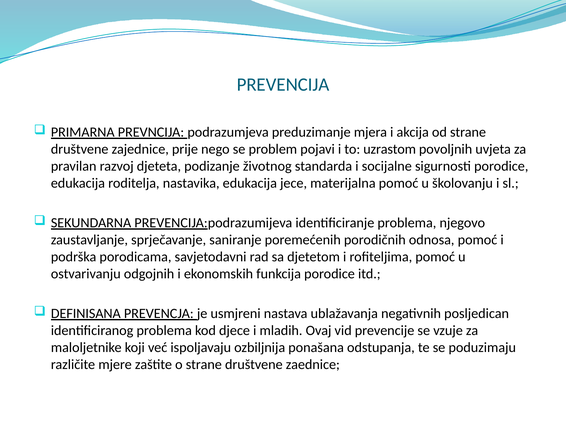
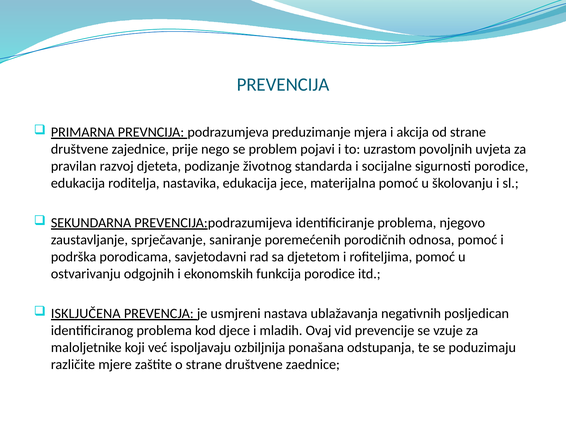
DEFINISANA: DEFINISANA -> ISKLJUČENA
